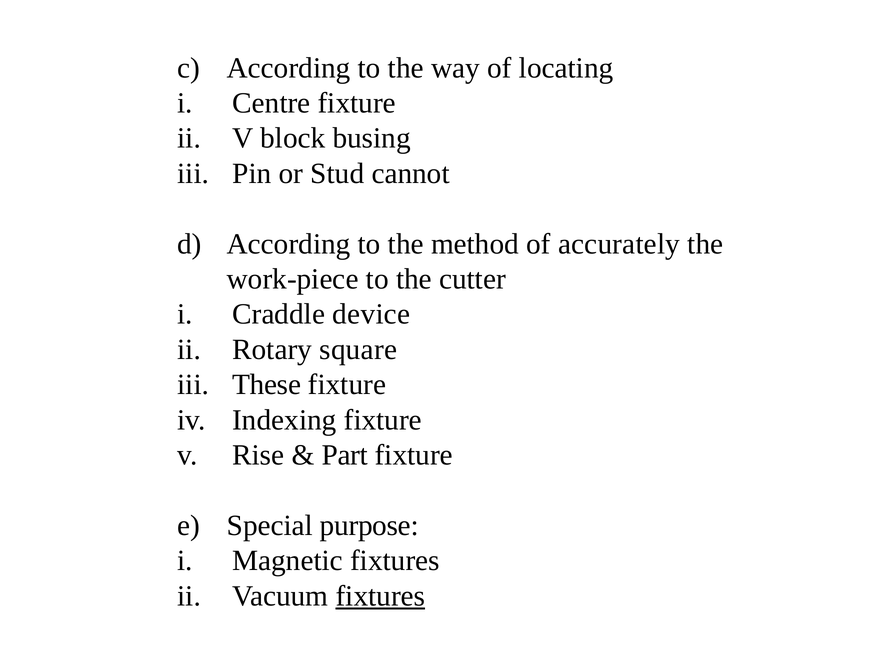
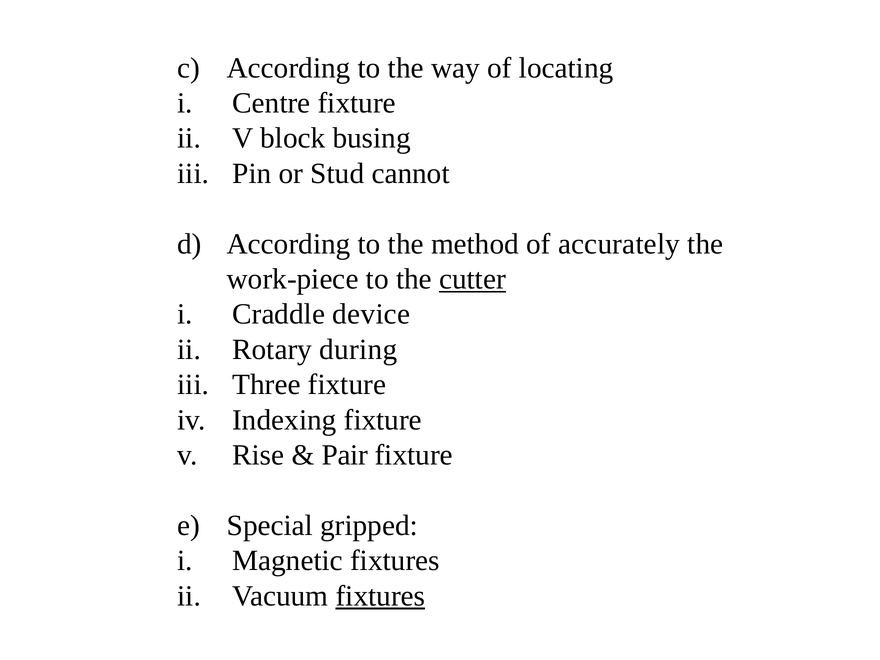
cutter underline: none -> present
square: square -> during
These: These -> Three
Part: Part -> Pair
purpose: purpose -> gripped
